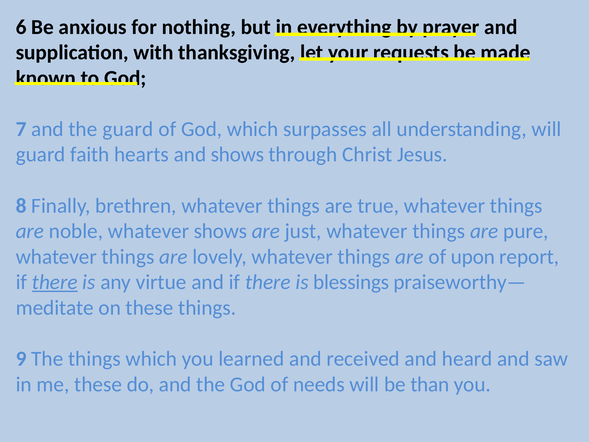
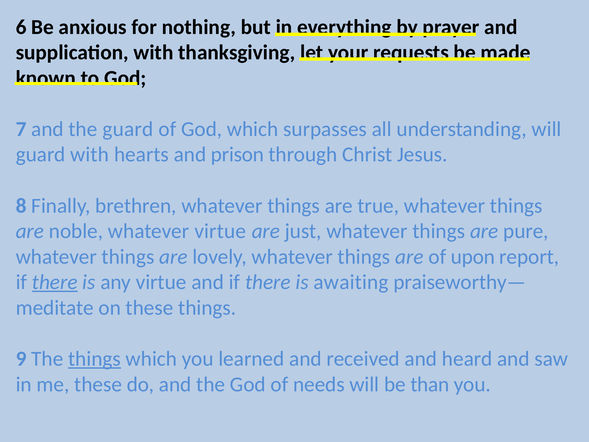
guard faith: faith -> with
and shows: shows -> prison
whatever shows: shows -> virtue
blessings: blessings -> awaiting
things at (94, 359) underline: none -> present
